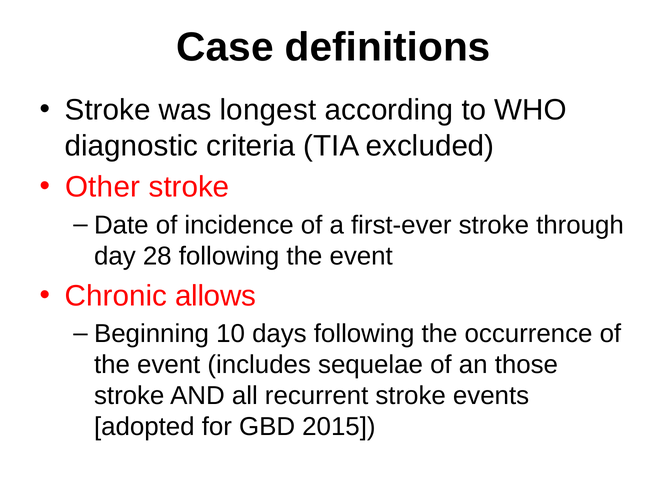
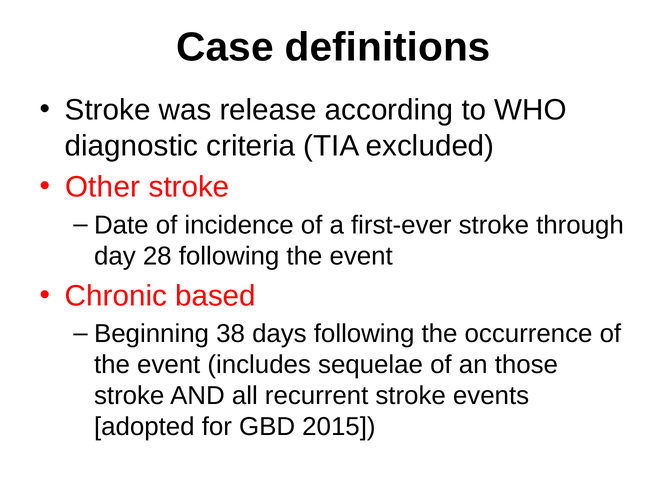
longest: longest -> release
allows: allows -> based
10: 10 -> 38
